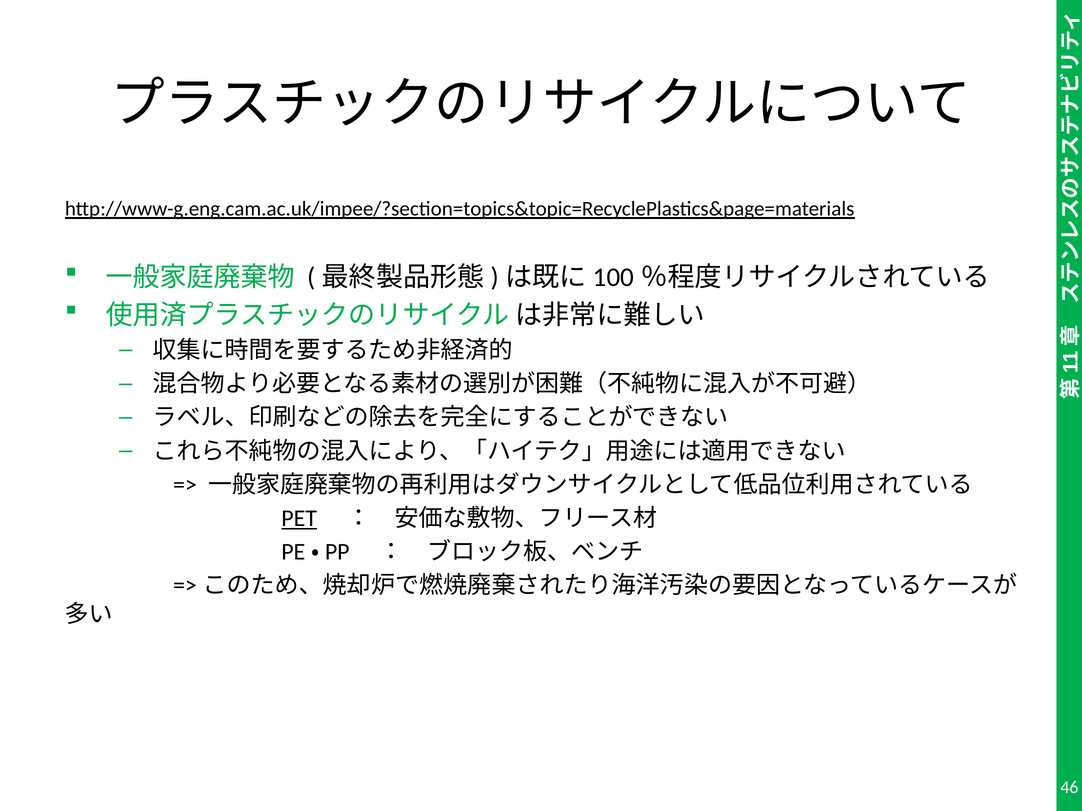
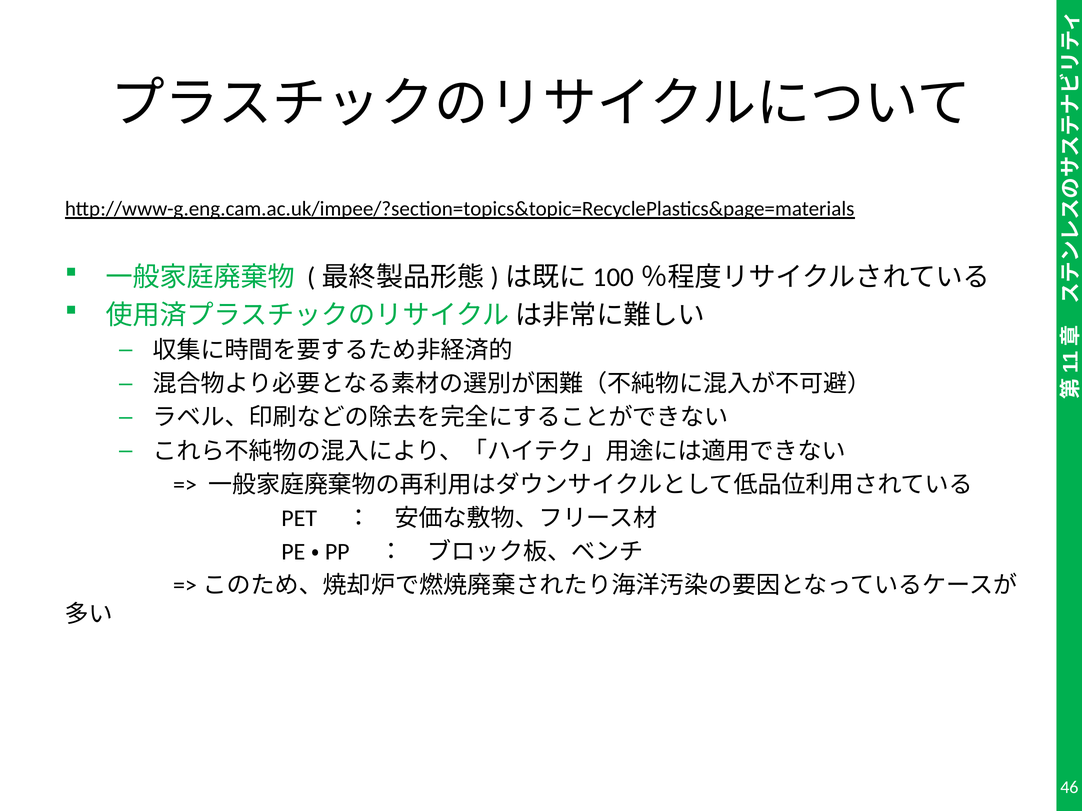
PET underline: present -> none
